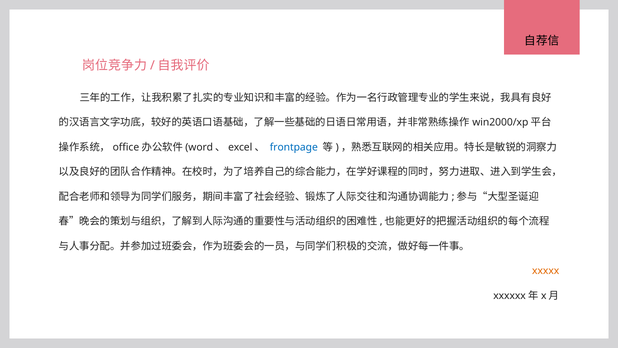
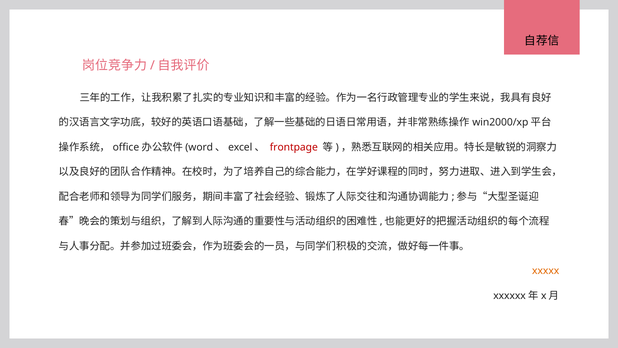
frontpage colour: blue -> red
